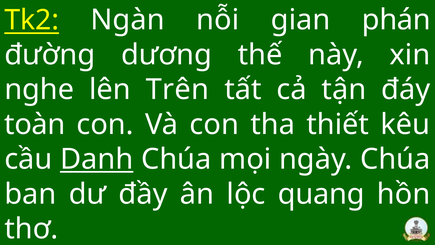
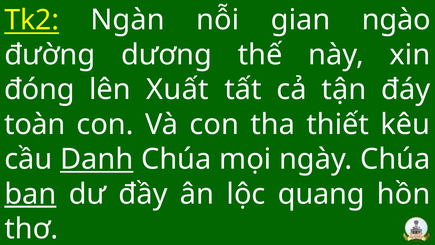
phán: phán -> ngào
nghe: nghe -> đóng
Trên: Trên -> Xuất
ban underline: none -> present
